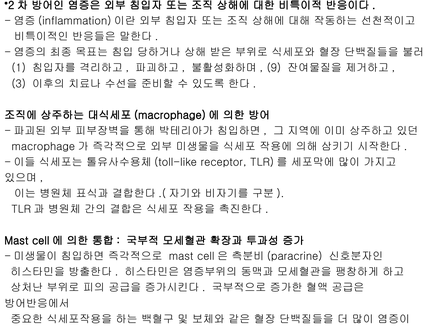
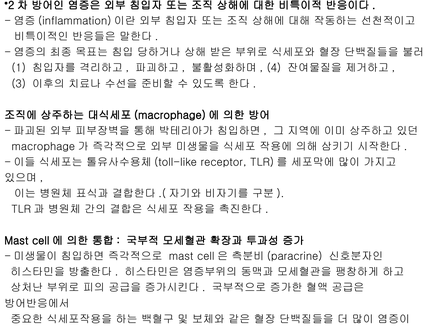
9: 9 -> 4
